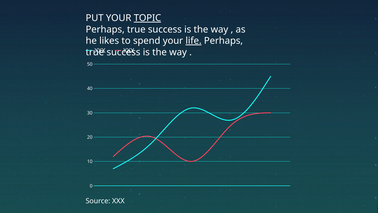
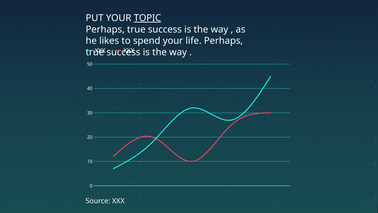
life underline: present -> none
